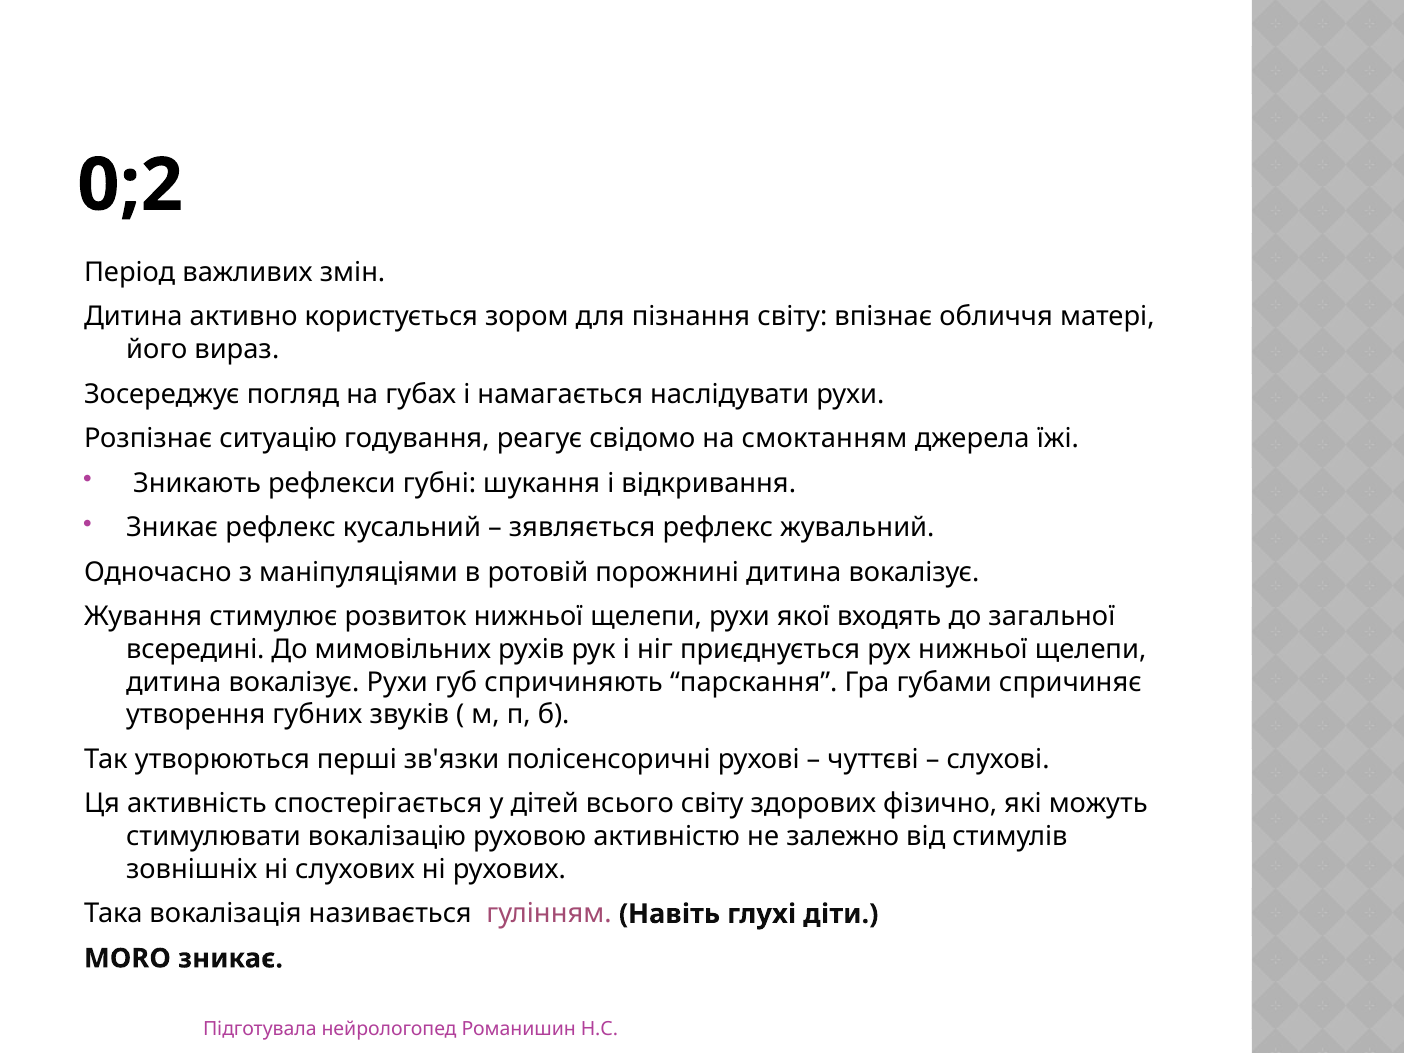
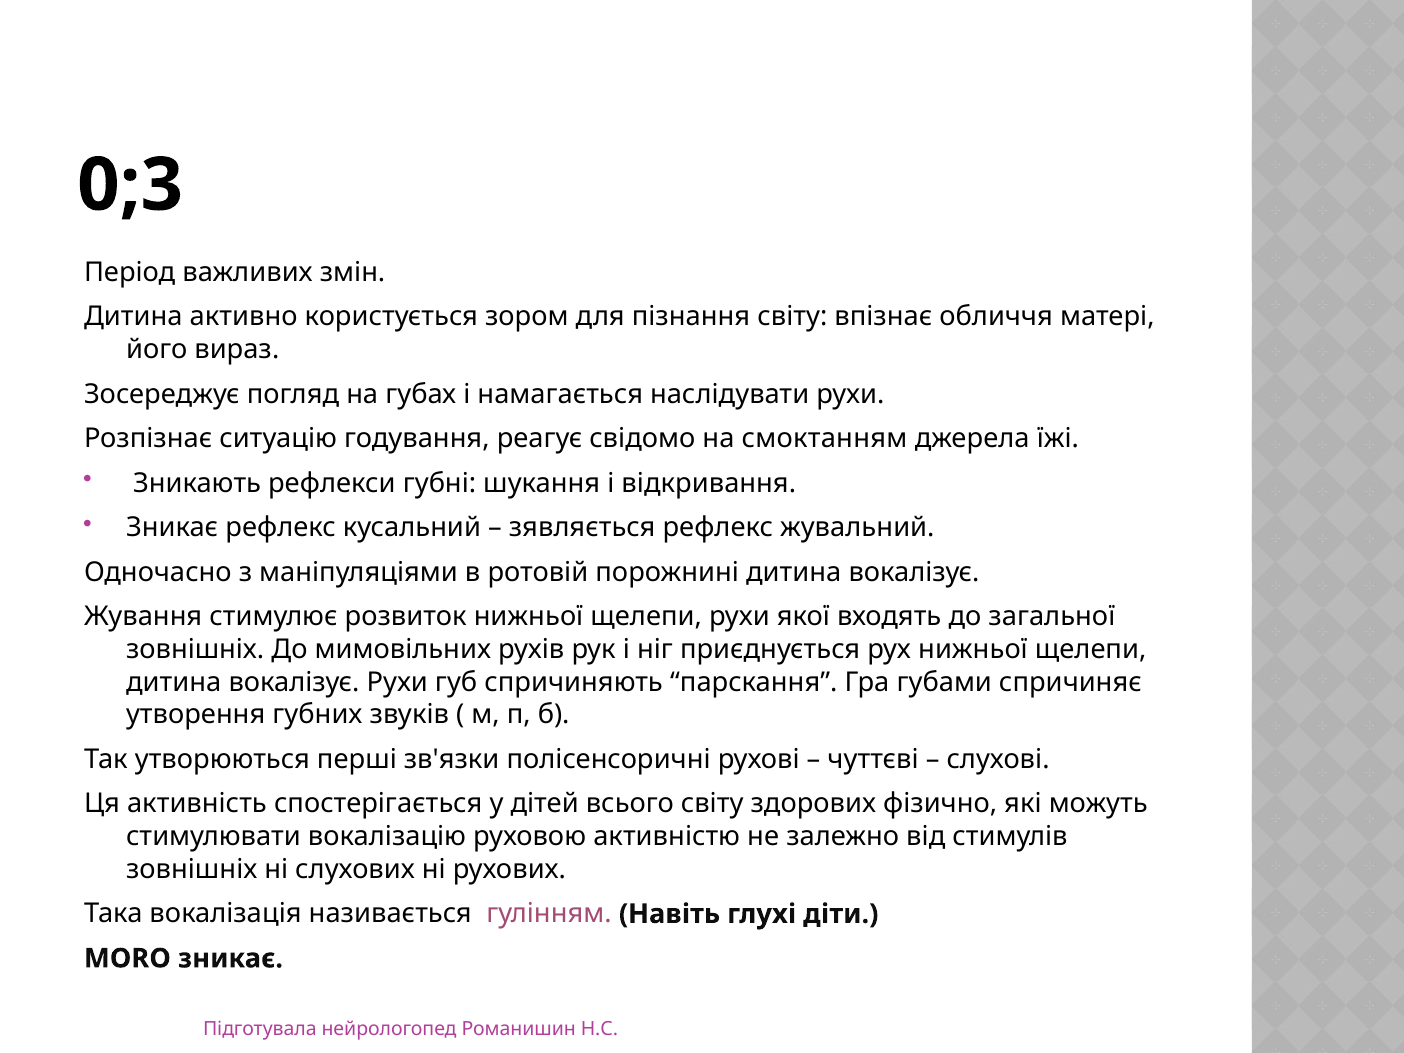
0;2: 0;2 -> 0;3
всередині at (195, 649): всередині -> зовнішніх
